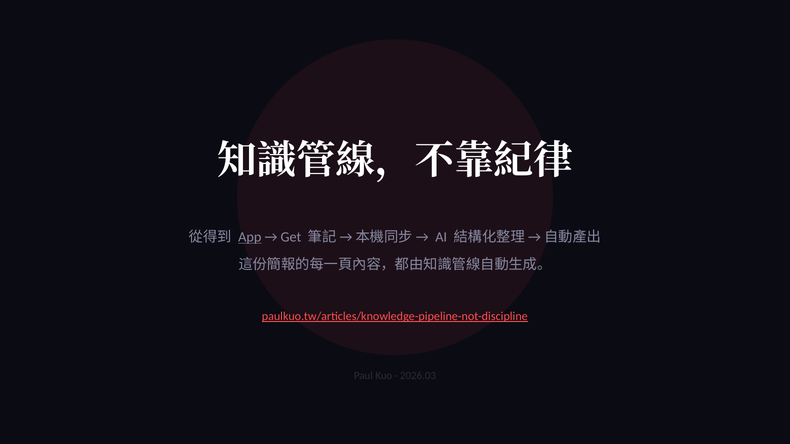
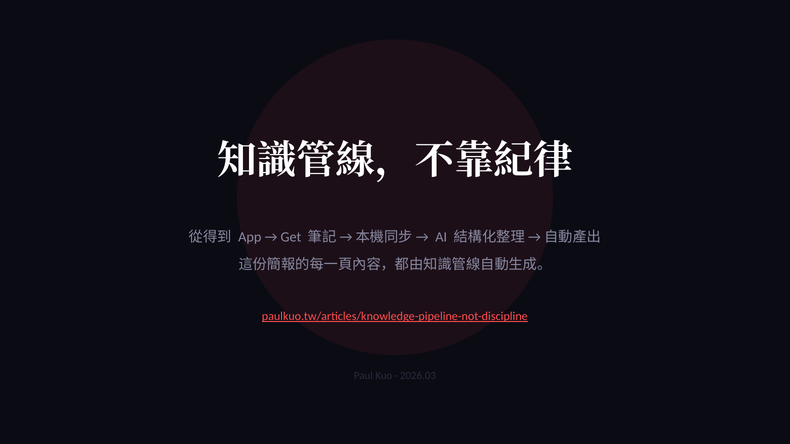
App underline: present -> none
